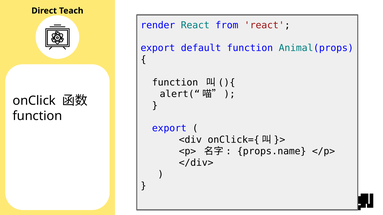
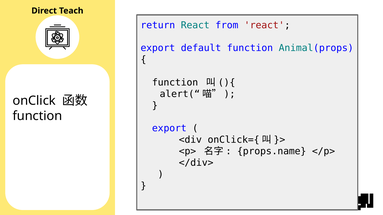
render: render -> return
